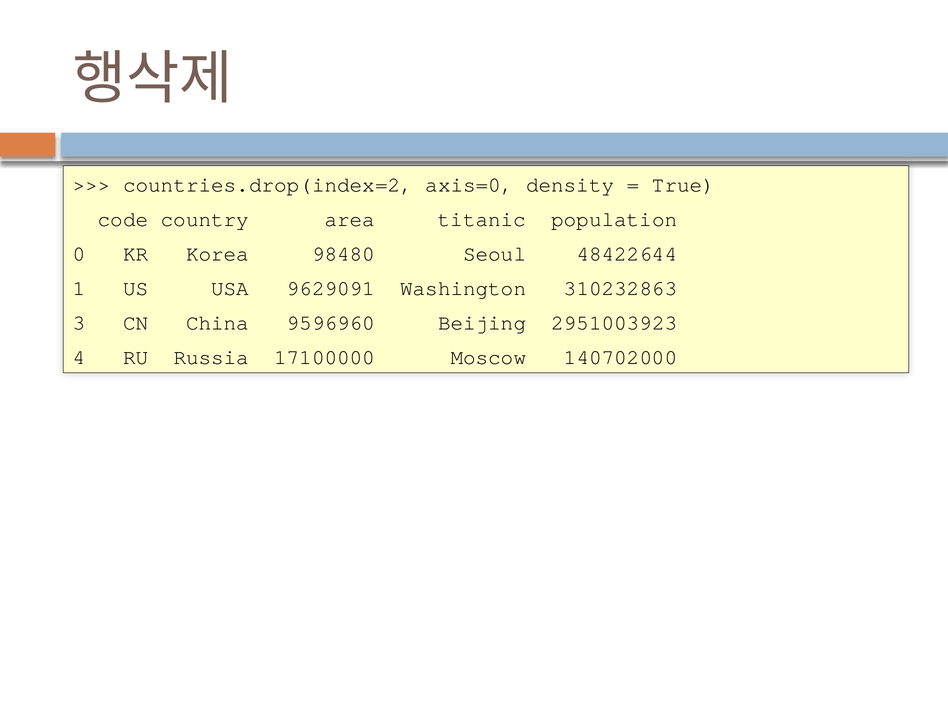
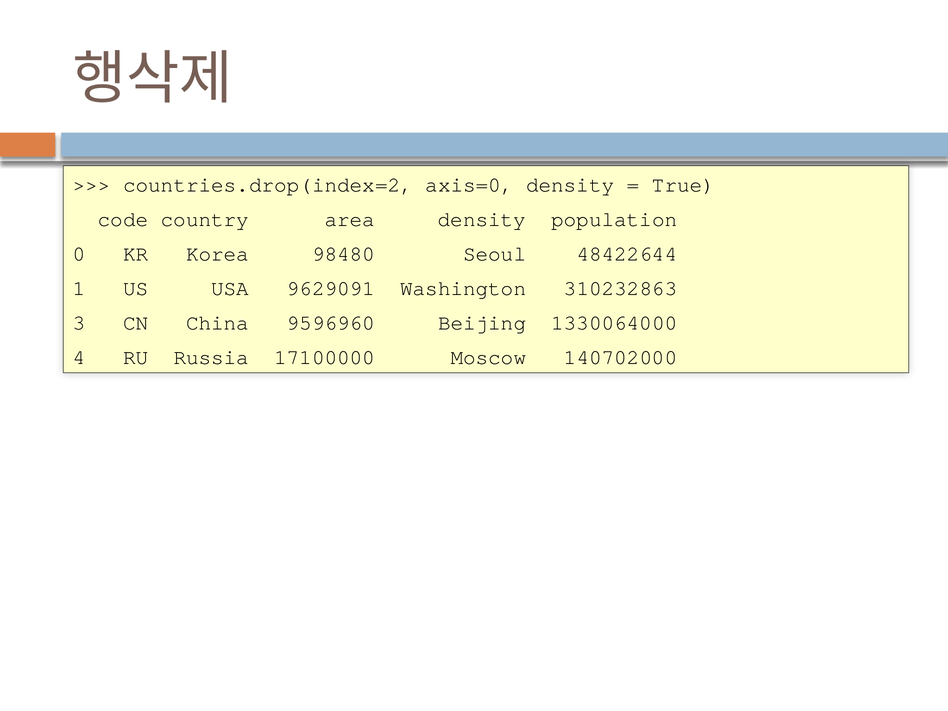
area titanic: titanic -> density
2951003923: 2951003923 -> 1330064000
